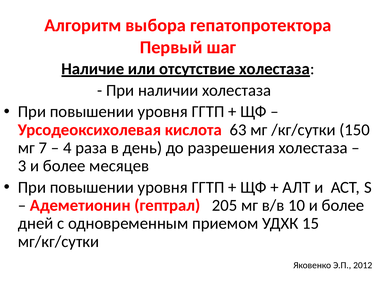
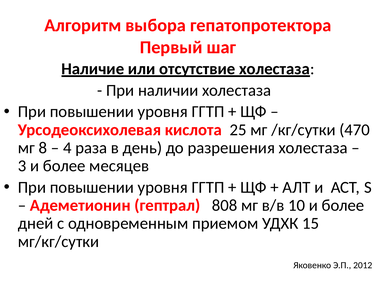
63: 63 -> 25
150: 150 -> 470
7: 7 -> 8
205: 205 -> 808
